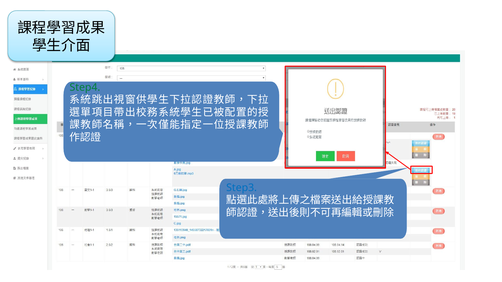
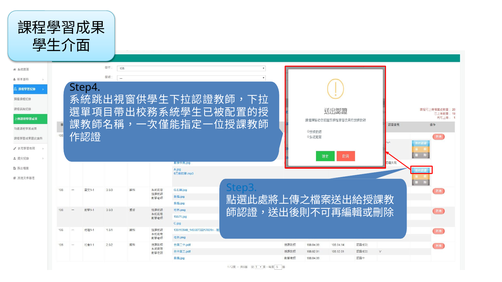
Step4 colour: green -> black
